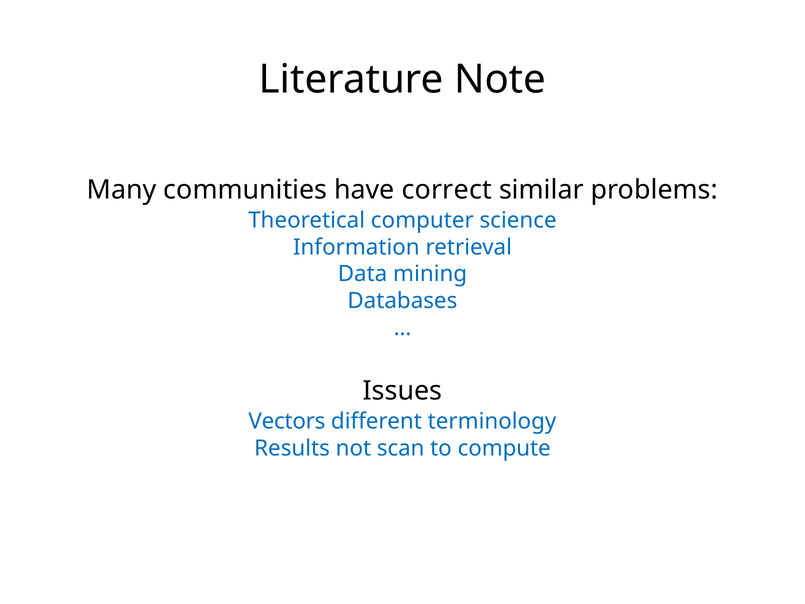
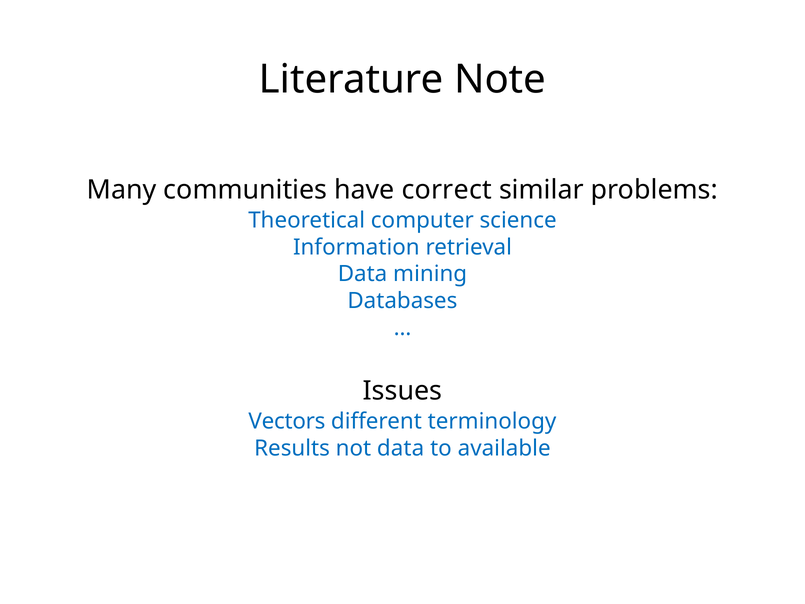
not scan: scan -> data
compute: compute -> available
